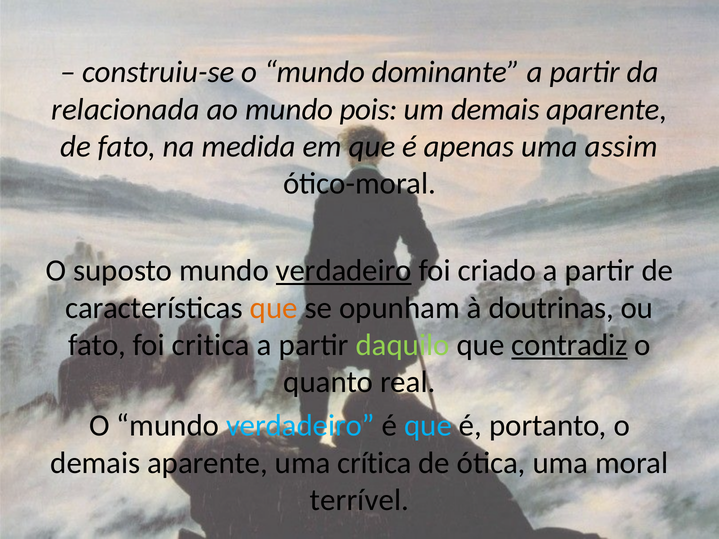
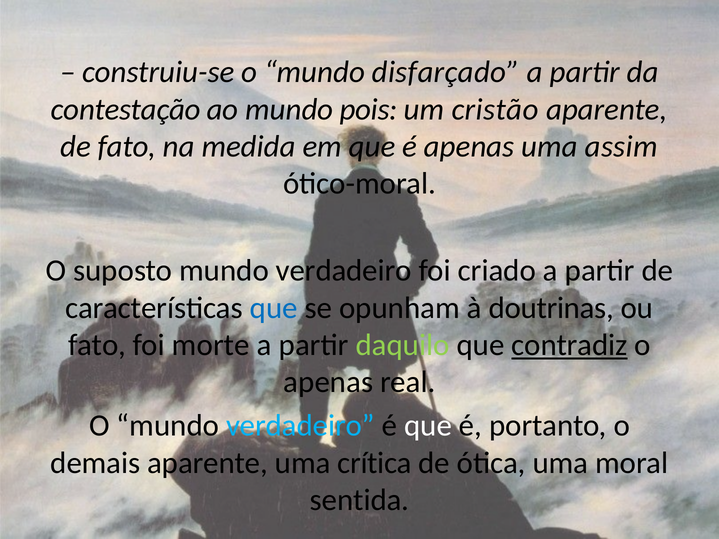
dominante: dominante -> disfarçado
relacionada: relacionada -> contestação
um demais: demais -> cristão
verdadeiro at (344, 271) underline: present -> none
que at (274, 308) colour: orange -> blue
critica: critica -> morte
quanto at (328, 382): quanto -> apenas
que at (428, 426) colour: light blue -> white
terrível: terrível -> sentida
